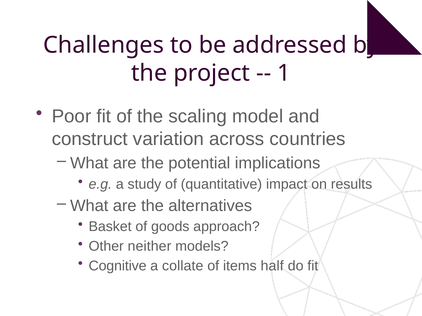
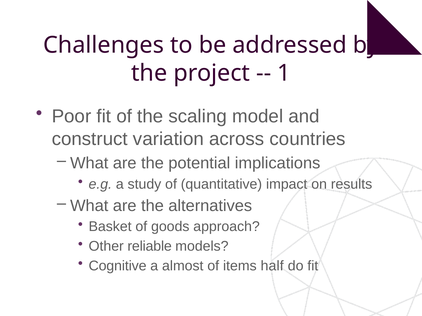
neither: neither -> reliable
collate: collate -> almost
